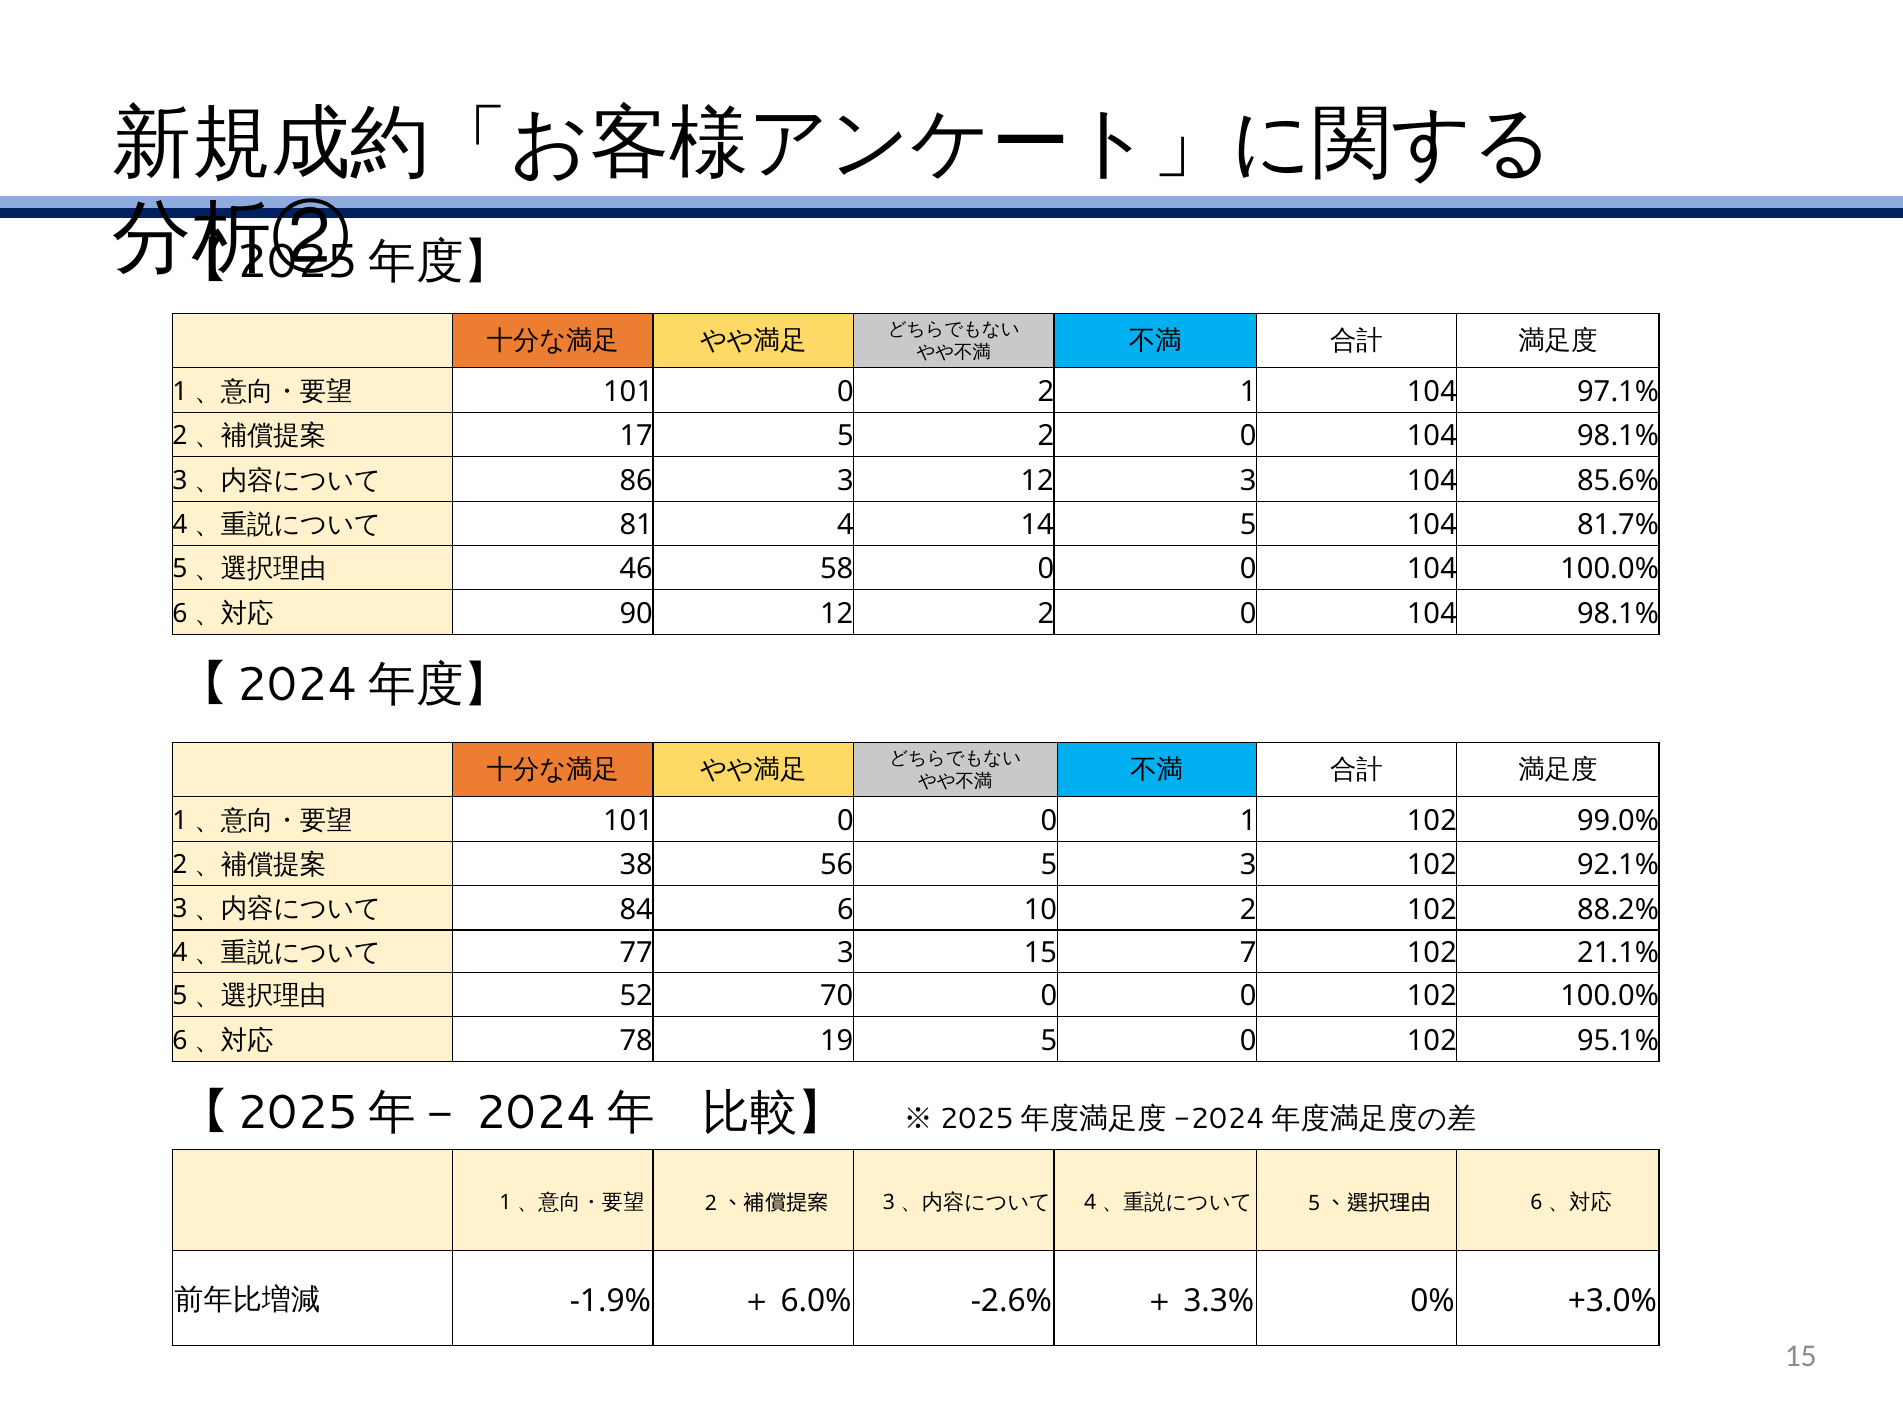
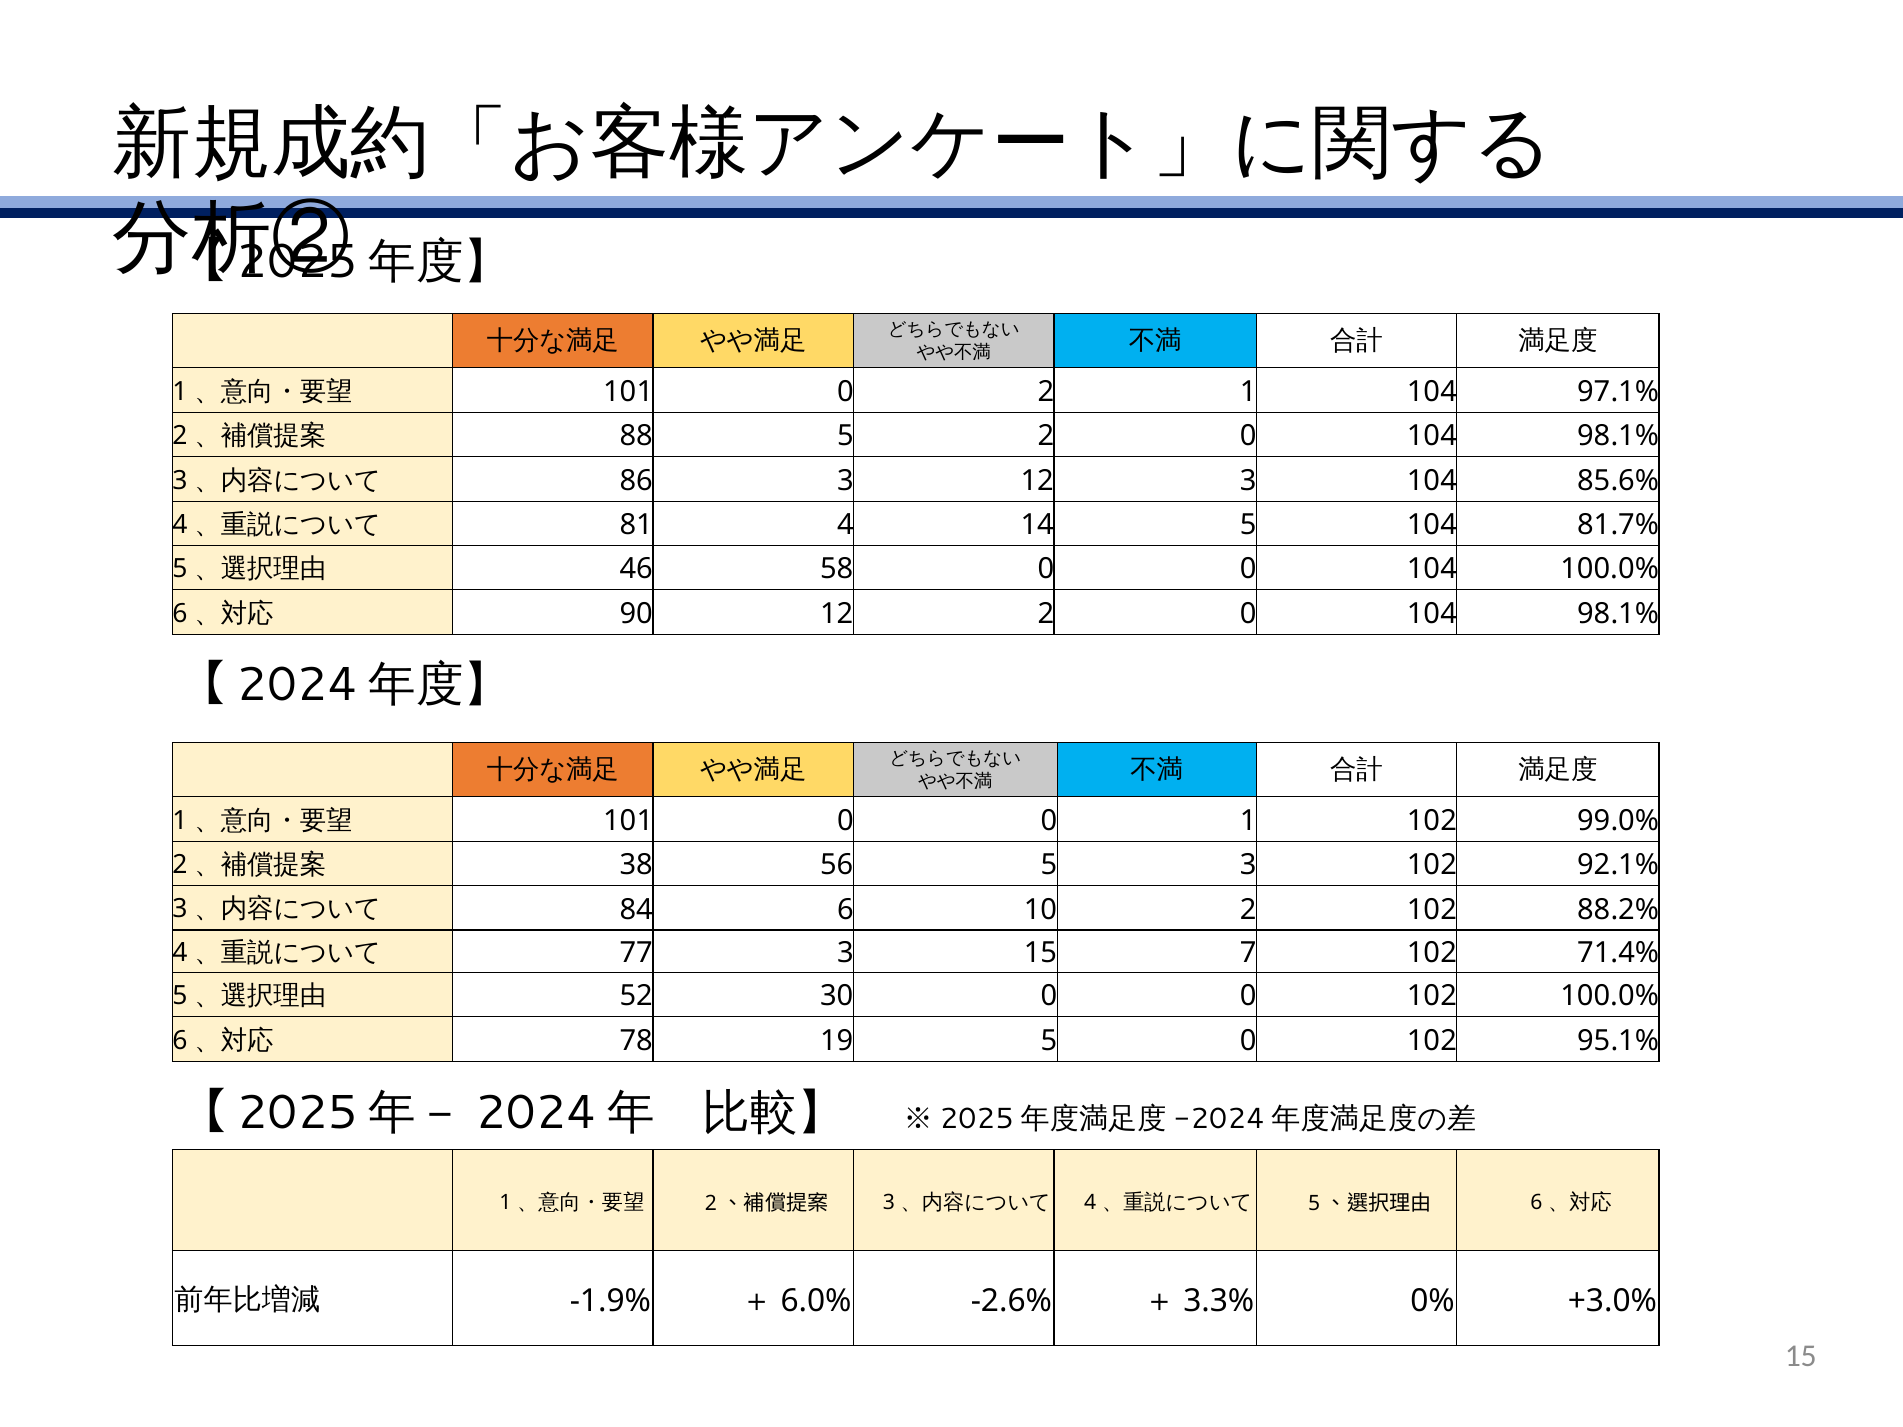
17: 17 -> 88
21.1%: 21.1% -> 71.4%
70: 70 -> 30
